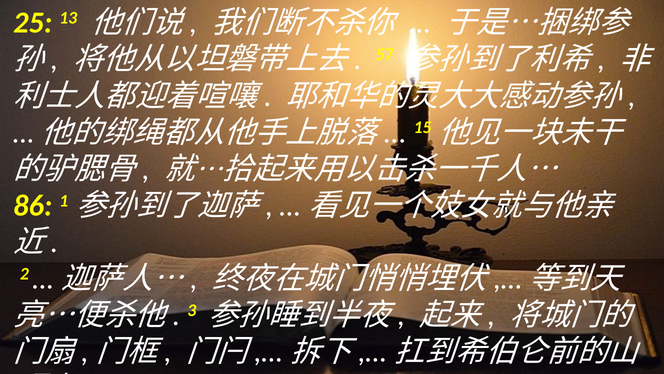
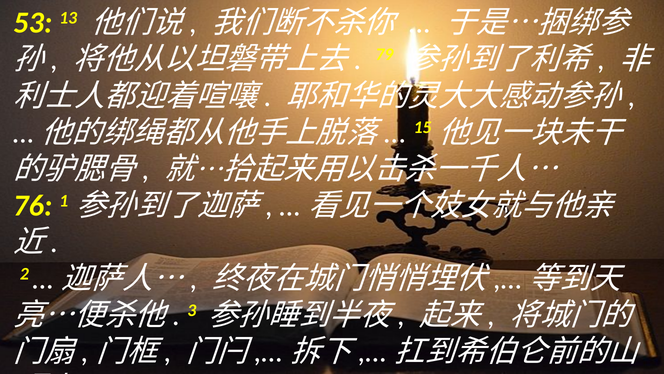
25: 25 -> 53
57: 57 -> 79
86: 86 -> 76
